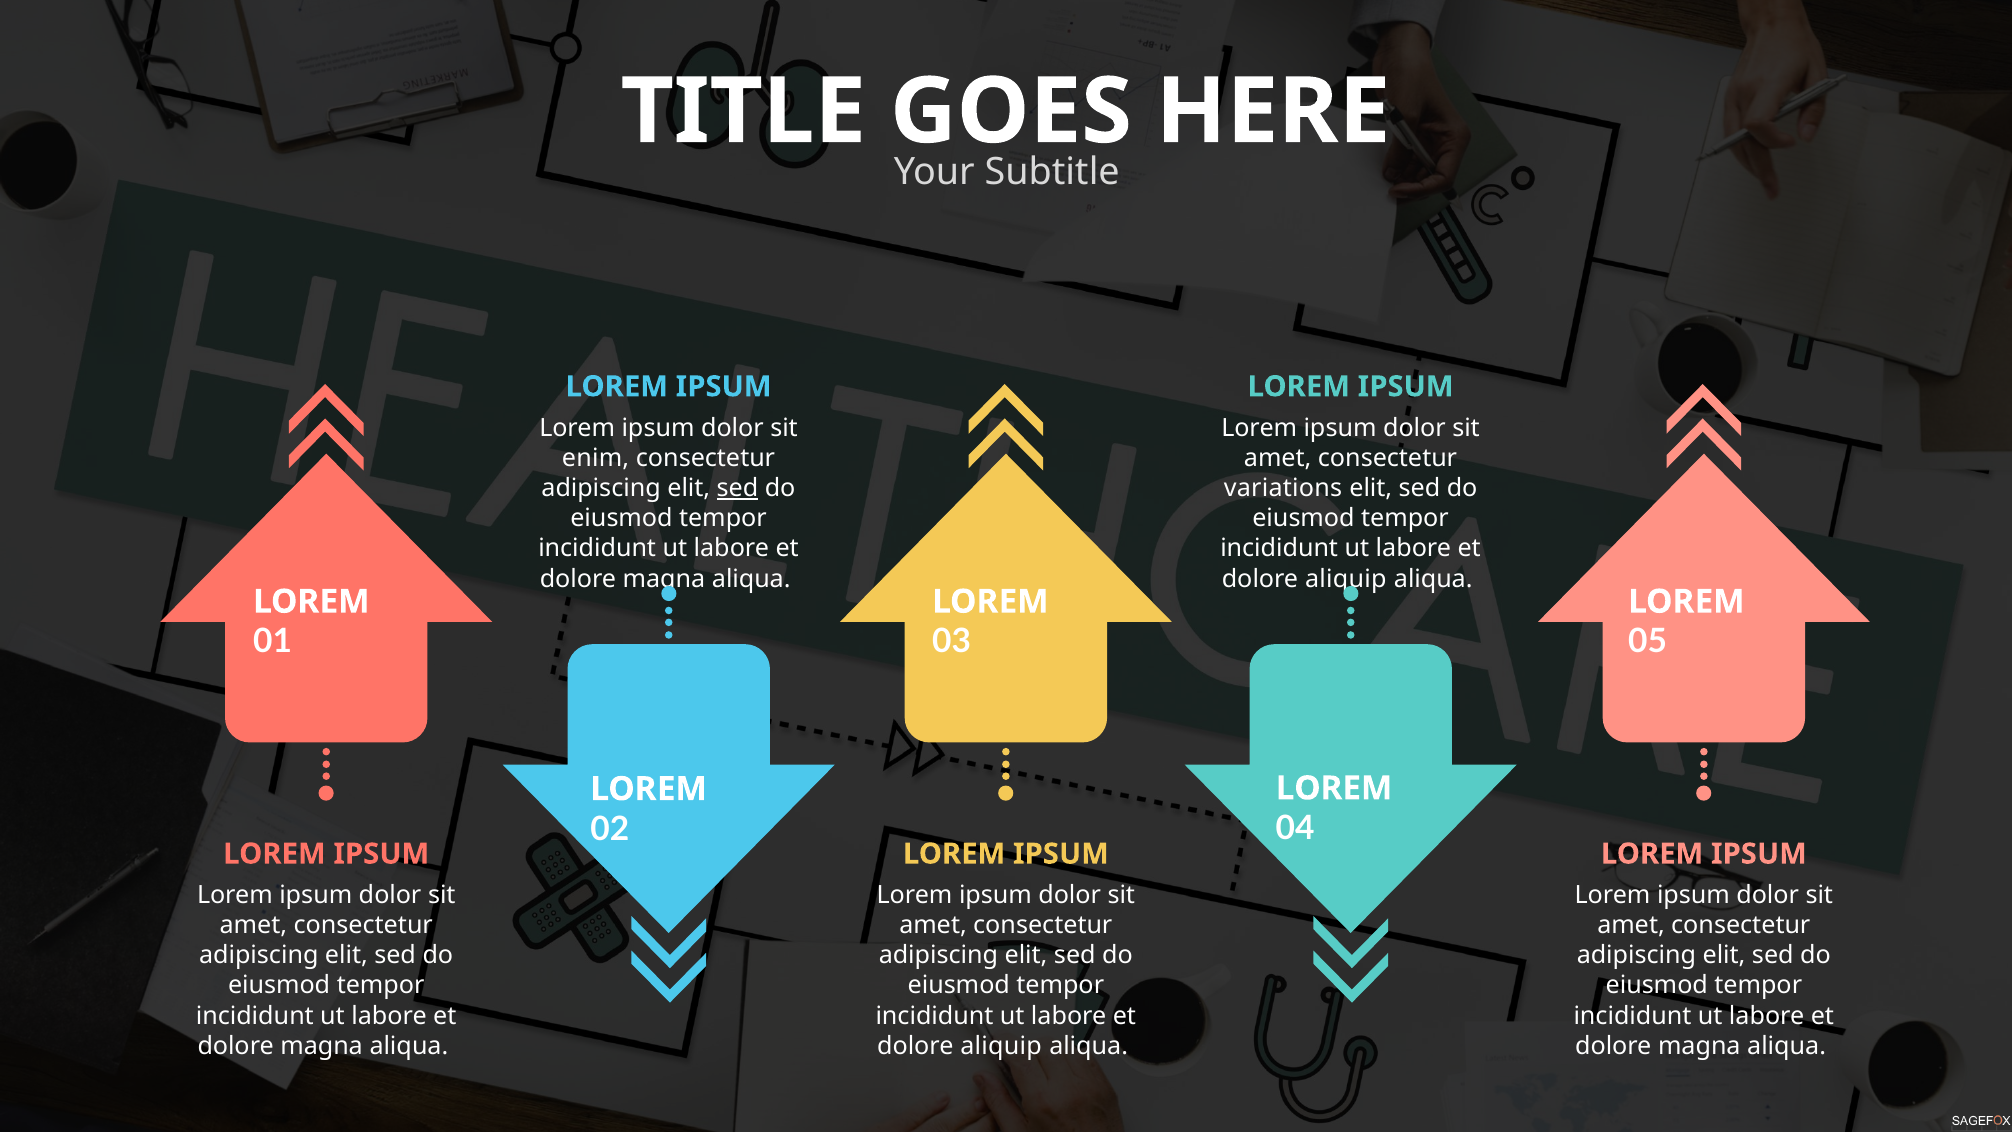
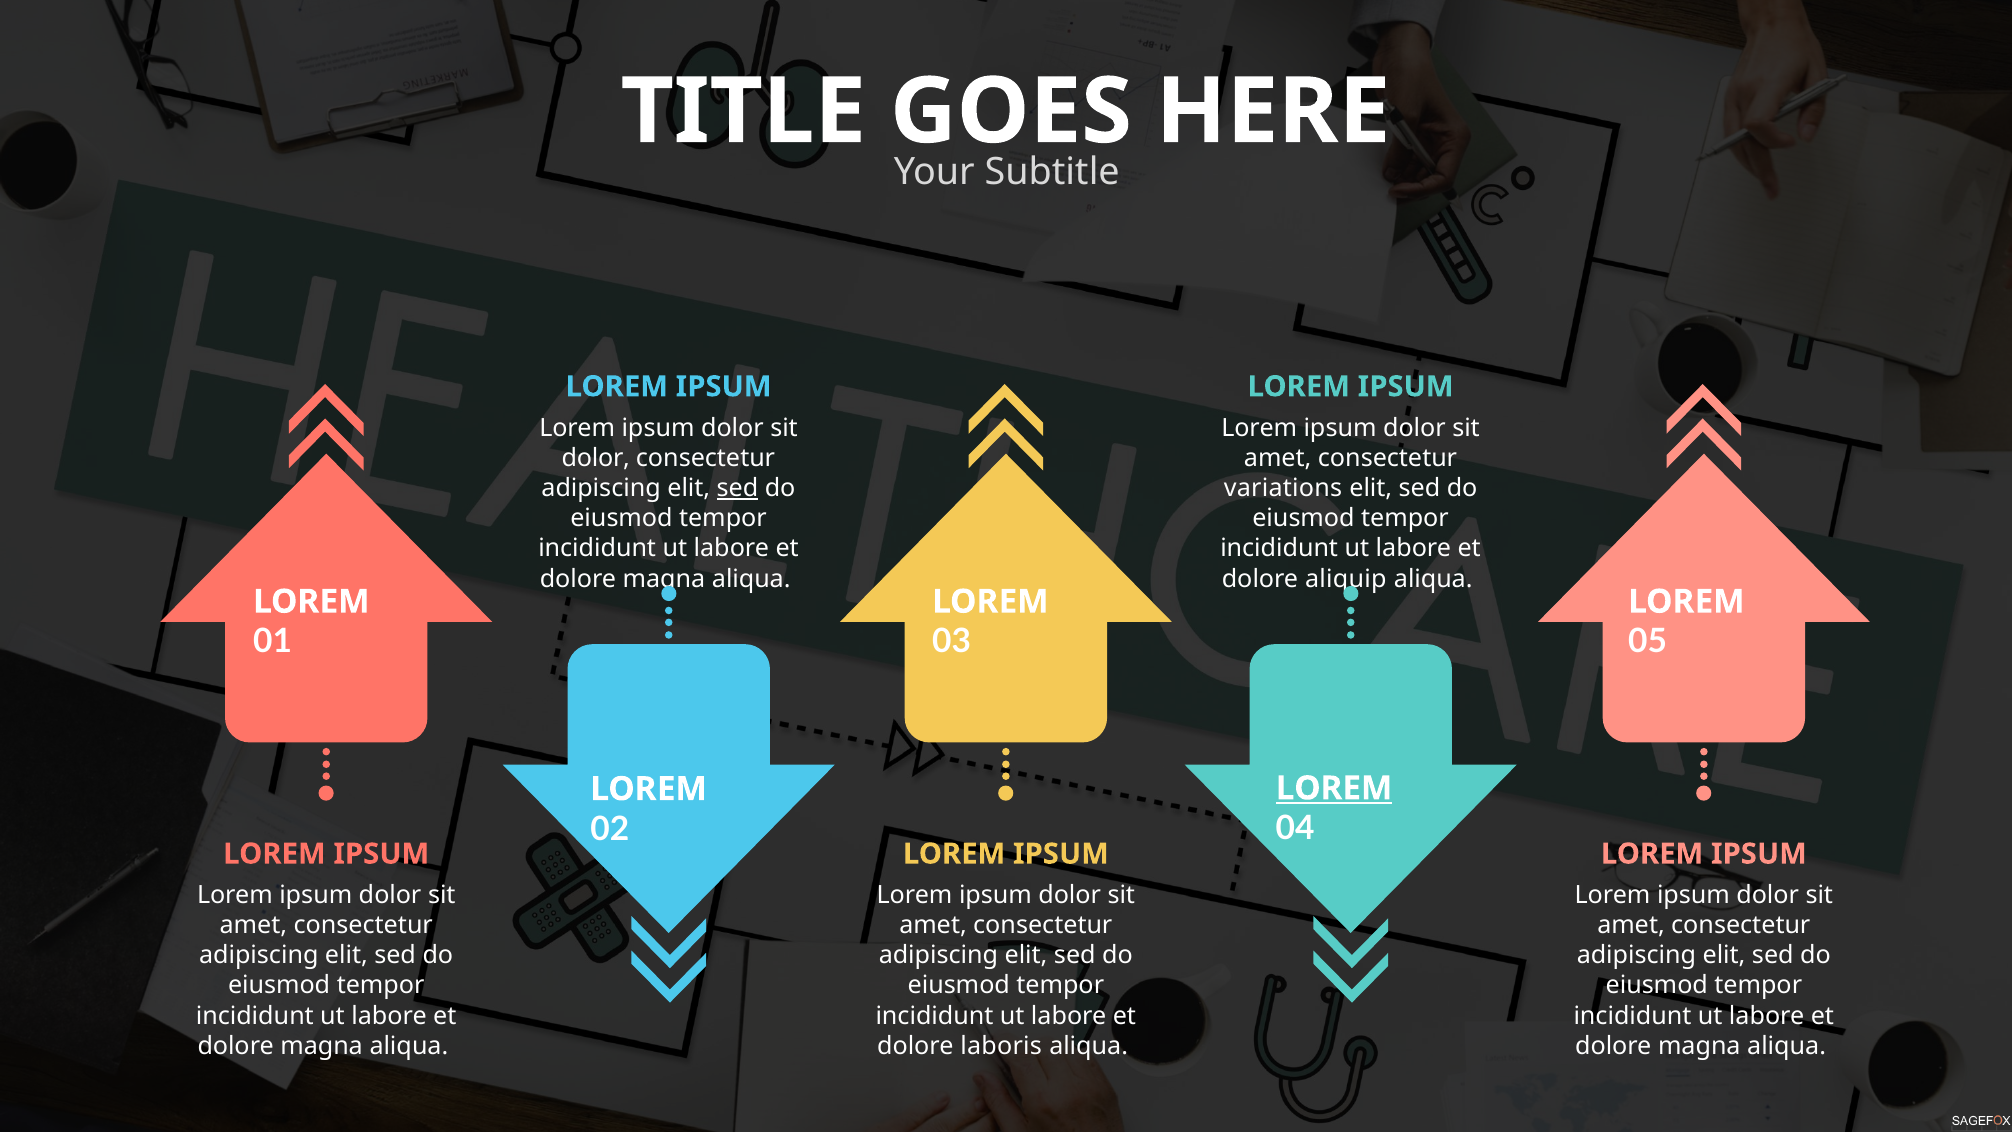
enim at (596, 458): enim -> dolor
LOREM at (1334, 788) underline: none -> present
aliquip at (1001, 1046): aliquip -> laboris
